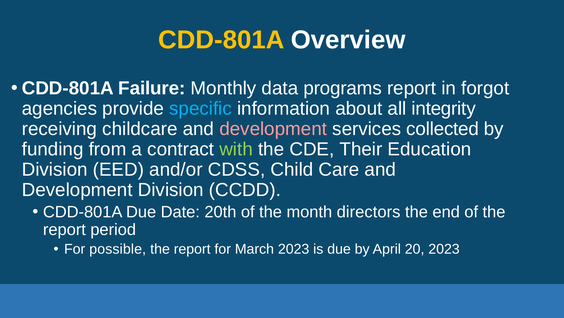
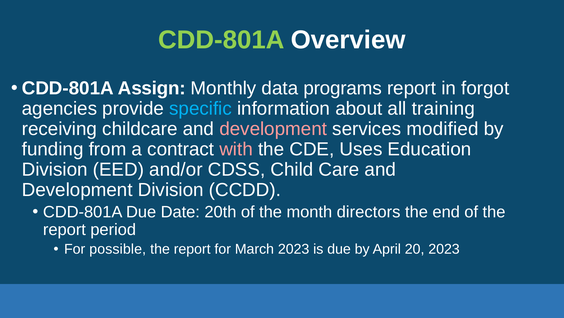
CDD-801A at (221, 40) colour: yellow -> light green
Failure: Failure -> Assign
integrity: integrity -> training
collected: collected -> modified
with colour: light green -> pink
Their: Their -> Uses
